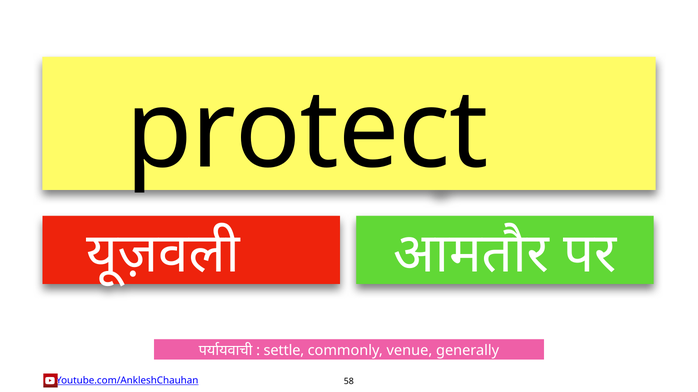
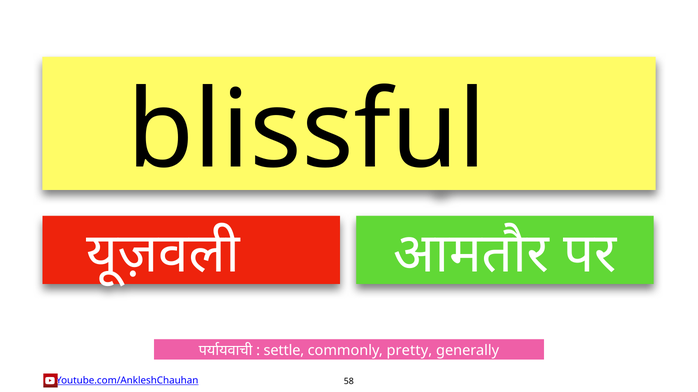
protect: protect -> blissful
venue: venue -> pretty
